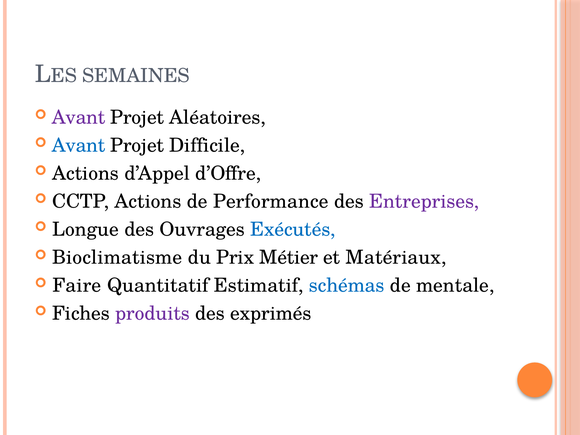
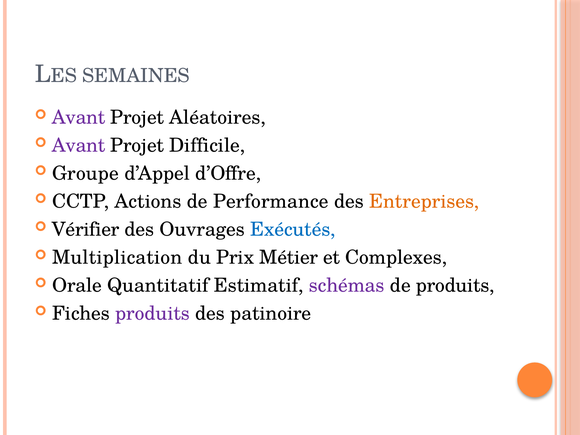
Avant at (79, 145) colour: blue -> purple
Actions at (86, 173): Actions -> Groupe
Entreprises colour: purple -> orange
Longue: Longue -> Vérifier
Bioclimatisme: Bioclimatisme -> Multiplication
Matériaux: Matériaux -> Complexes
Faire: Faire -> Orale
schémas colour: blue -> purple
de mentale: mentale -> produits
exprimés: exprimés -> patinoire
